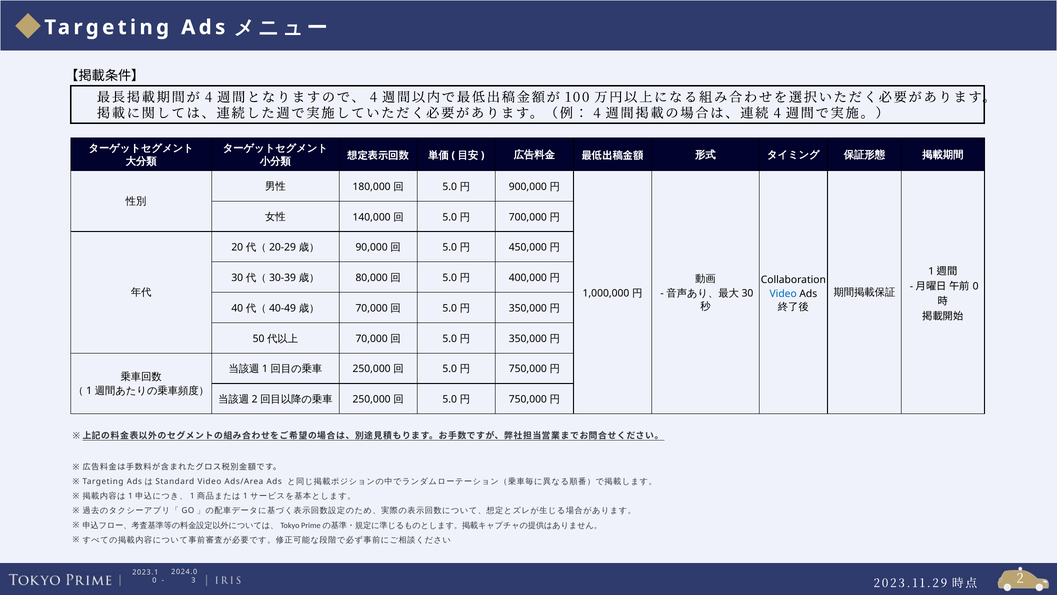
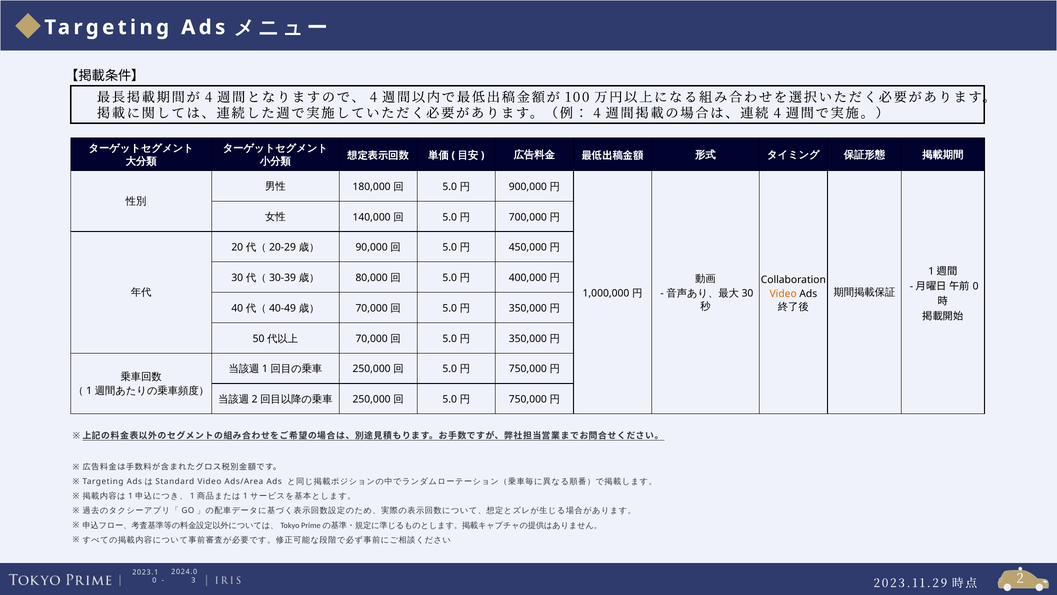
Video at (783, 293) colour: blue -> orange
